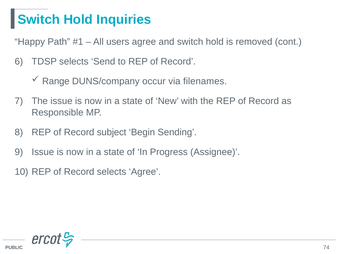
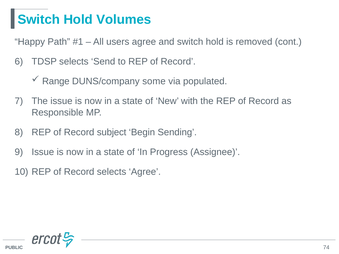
Inquiries: Inquiries -> Volumes
occur: occur -> some
filenames: filenames -> populated
